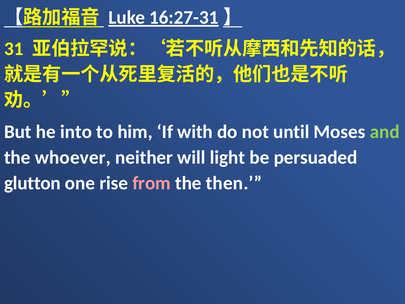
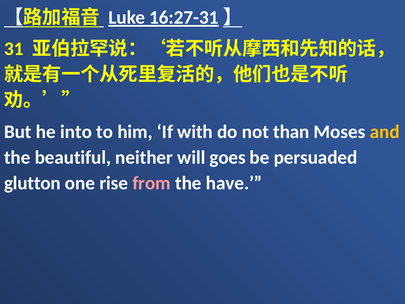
until: until -> than
and colour: light green -> yellow
whoever: whoever -> beautiful
light: light -> goes
then: then -> have
